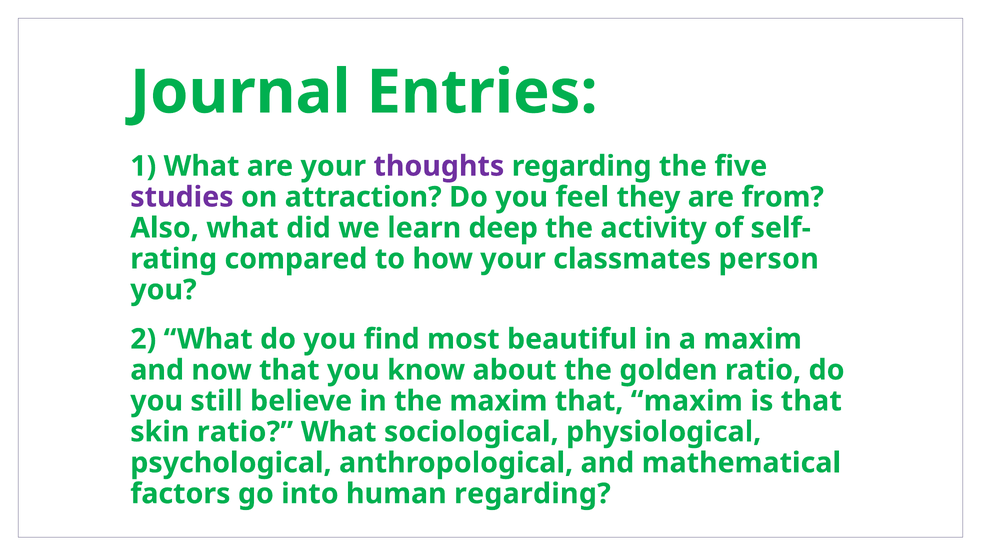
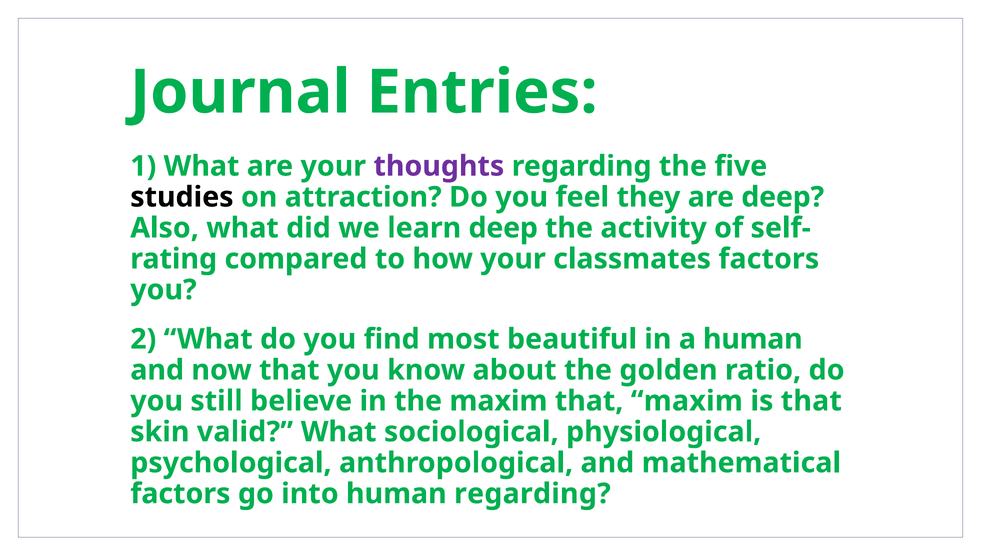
studies colour: purple -> black
are from: from -> deep
classmates person: person -> factors
a maxim: maxim -> human
skin ratio: ratio -> valid
